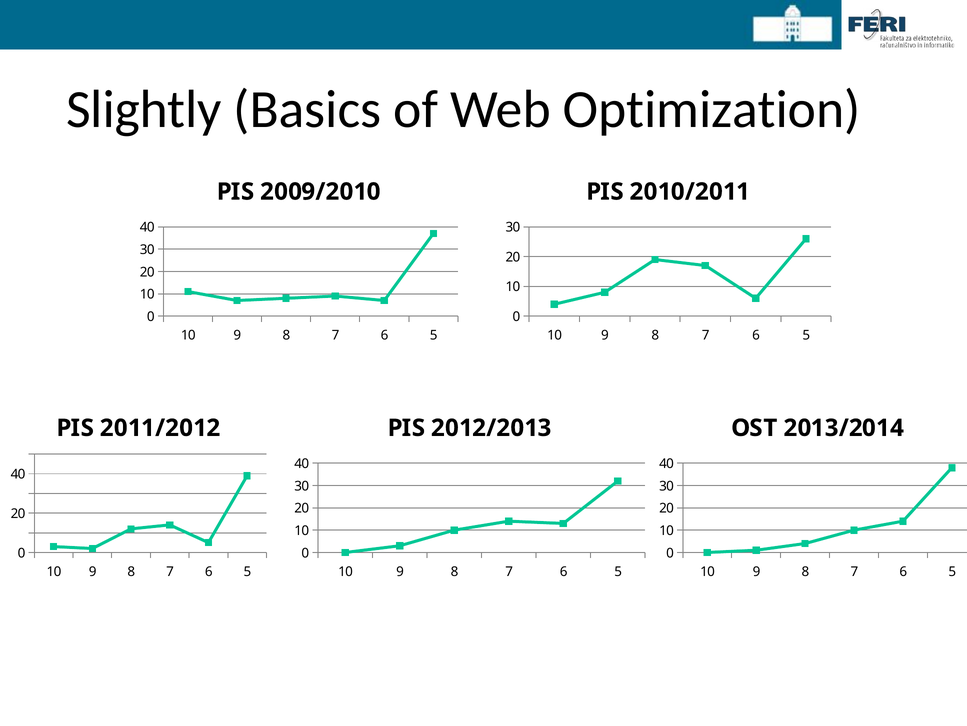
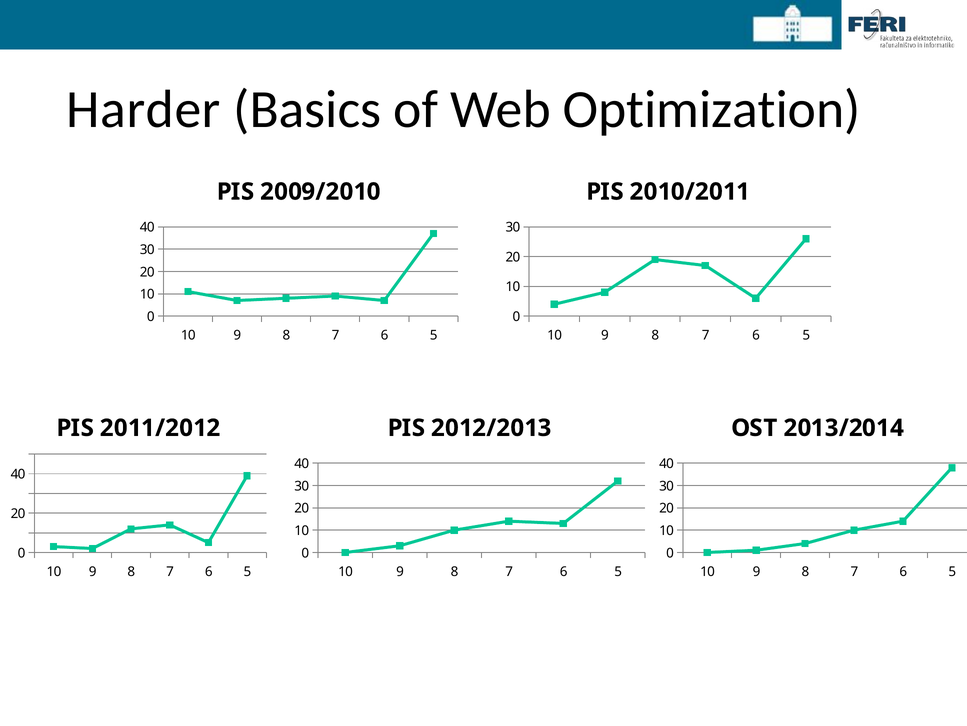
Slightly: Slightly -> Harder
